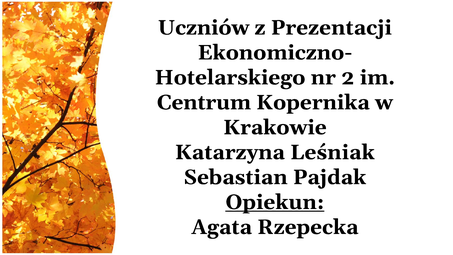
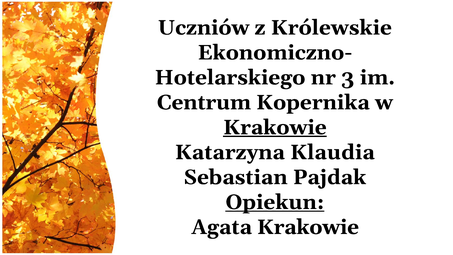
Prezentacji: Prezentacji -> Królewskie
2: 2 -> 3
Krakowie at (275, 127) underline: none -> present
Leśniak: Leśniak -> Klaudia
Agata Rzepecka: Rzepecka -> Krakowie
